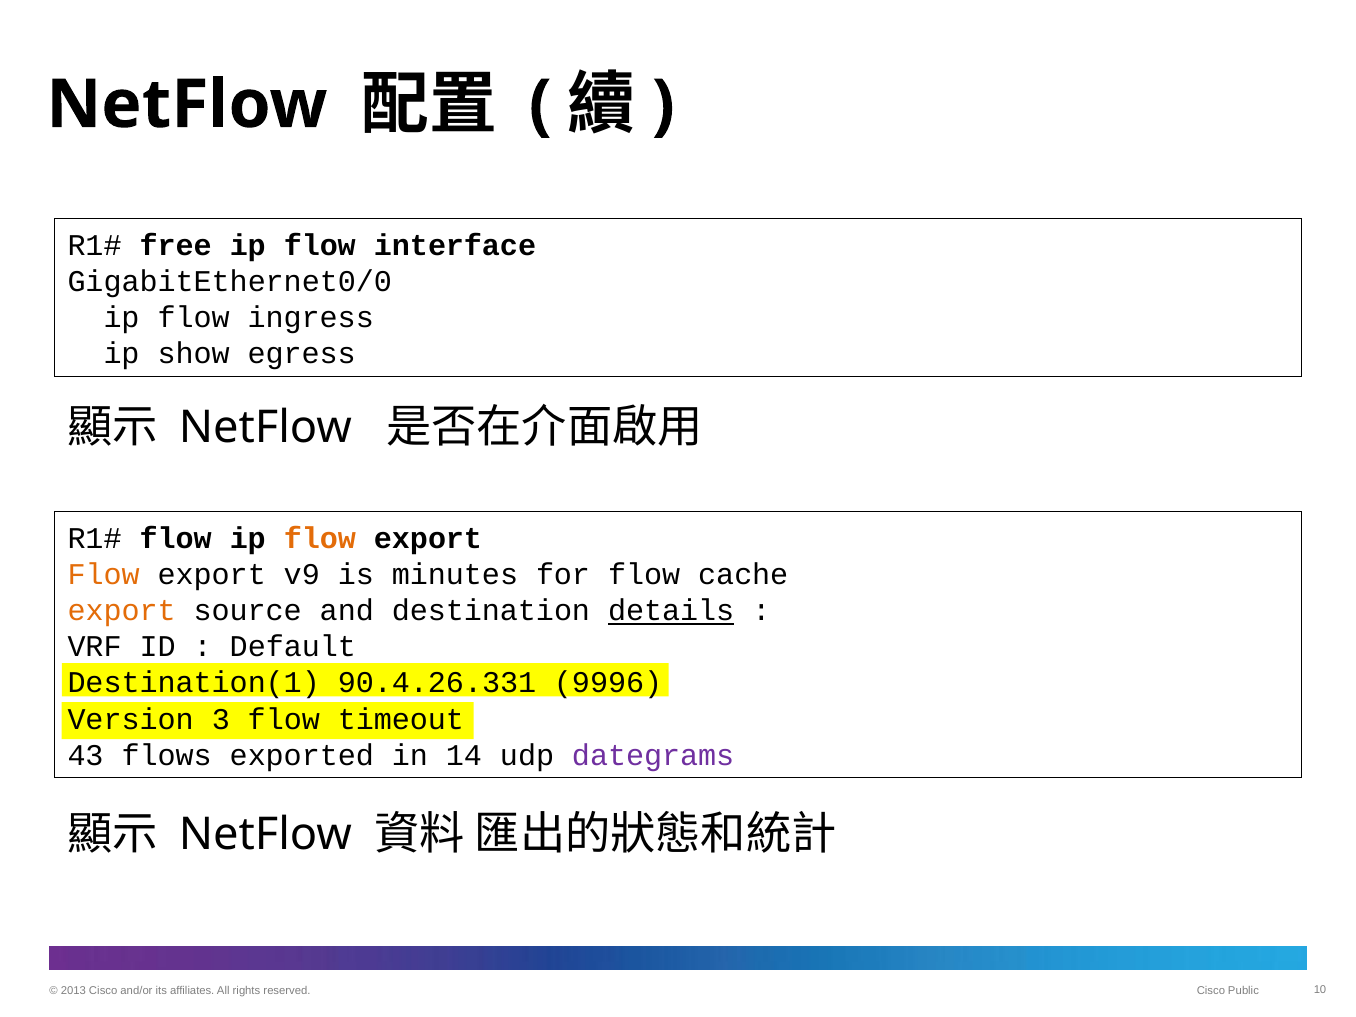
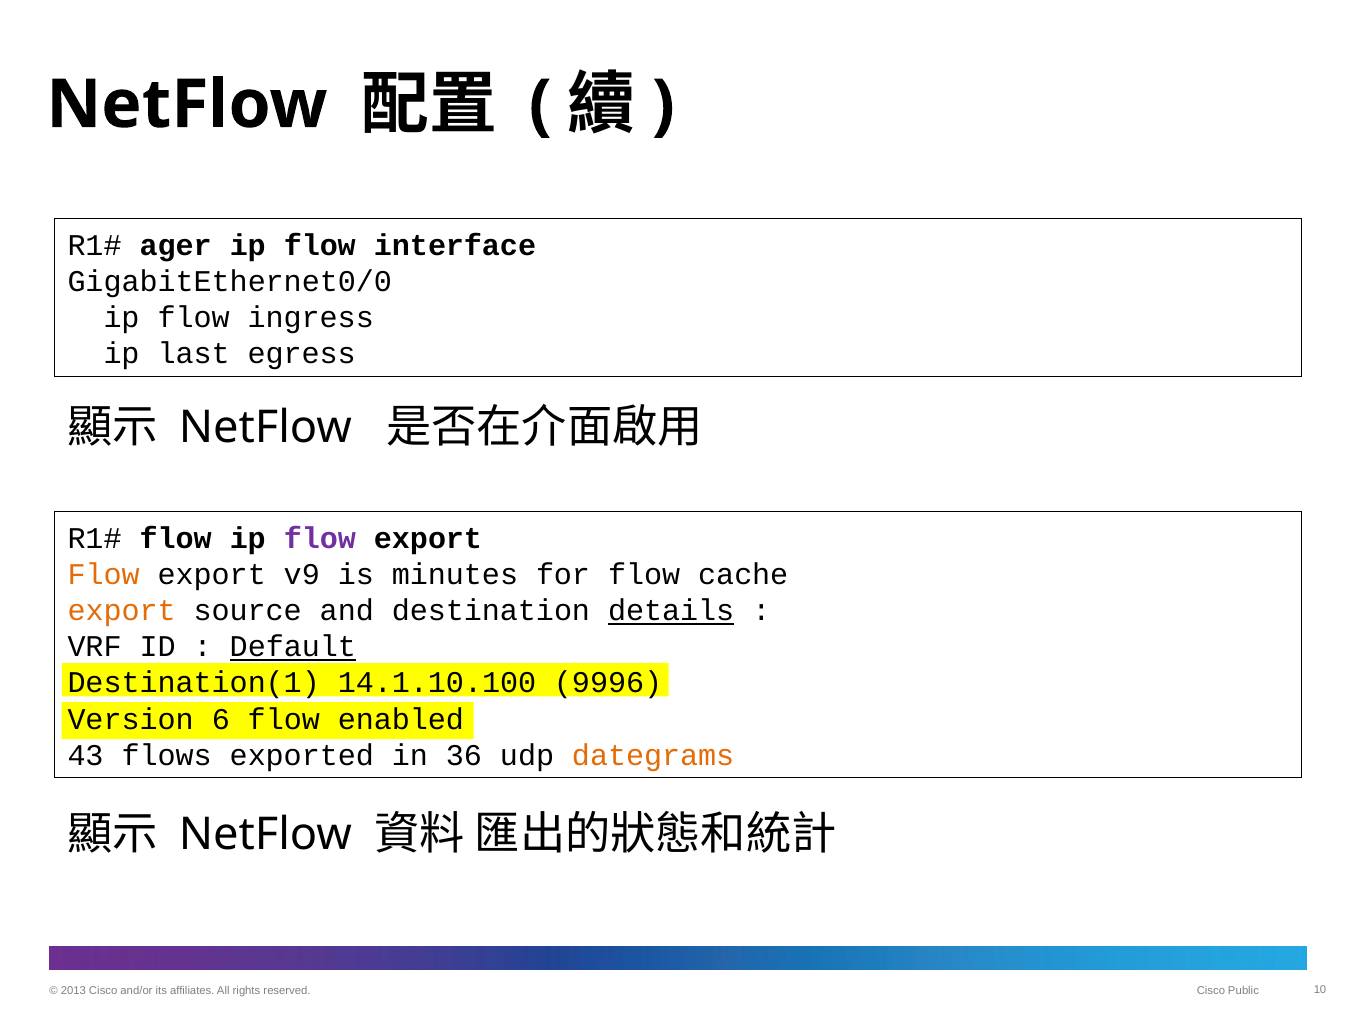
free: free -> ager
show: show -> last
flow at (320, 538) colour: orange -> purple
Default underline: none -> present
90.4.26.331: 90.4.26.331 -> 14.1.10.100
3: 3 -> 6
timeout: timeout -> enabled
14: 14 -> 36
dategrams colour: purple -> orange
